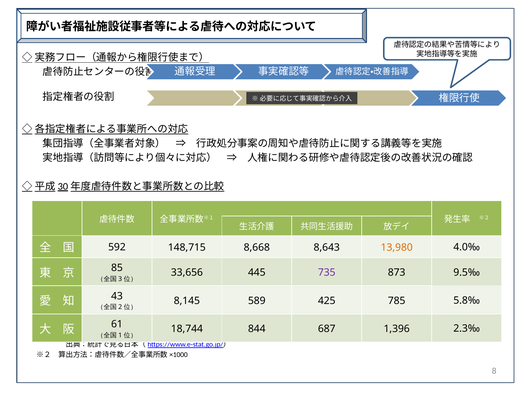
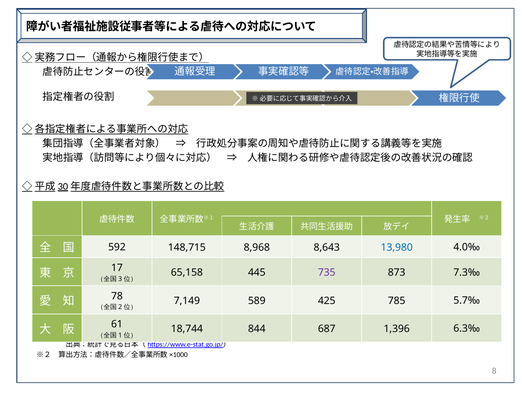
8,668: 8,668 -> 8,968
13,980 colour: orange -> blue
85: 85 -> 17
33,656: 33,656 -> 65,158
9.5‰: 9.5‰ -> 7.3‰
43: 43 -> 78
8,145: 8,145 -> 7,149
5.8‰: 5.8‰ -> 5.7‰
2.3‰: 2.3‰ -> 6.3‰
